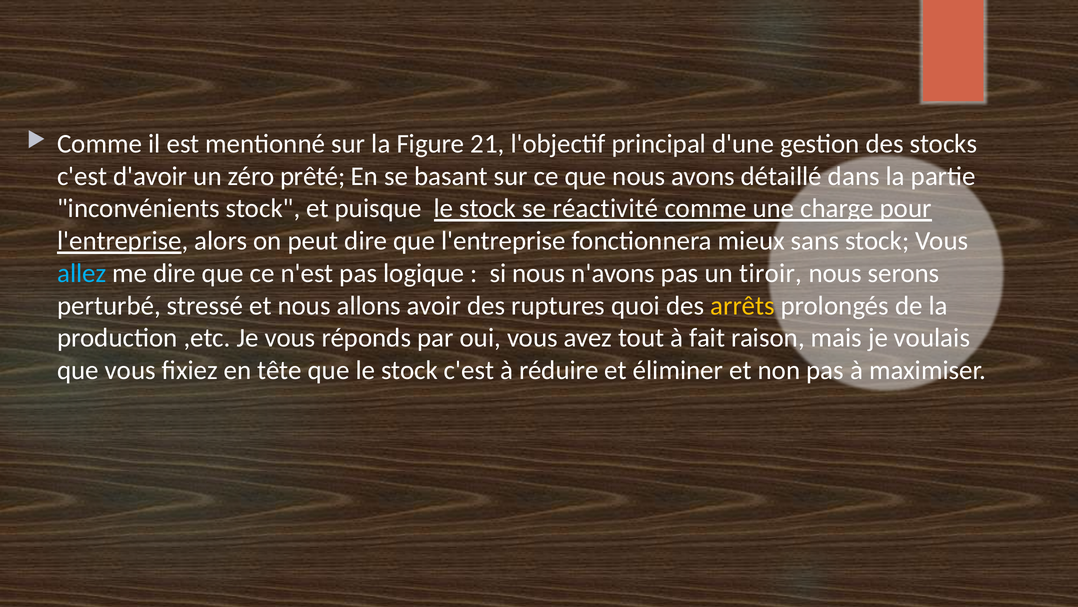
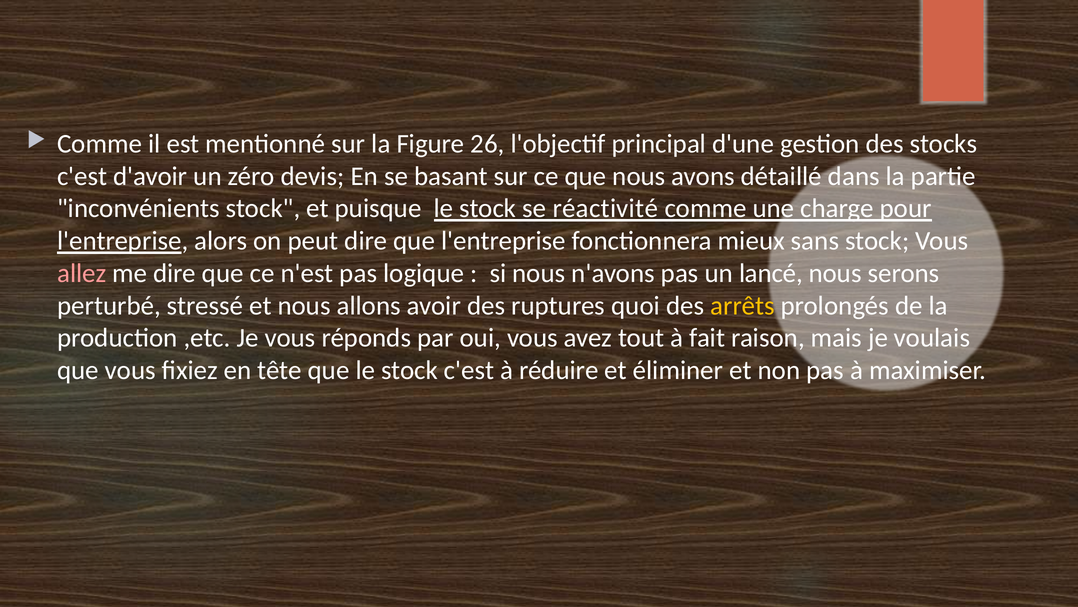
21: 21 -> 26
prêté: prêté -> devis
allez colour: light blue -> pink
tiroir: tiroir -> lancé
